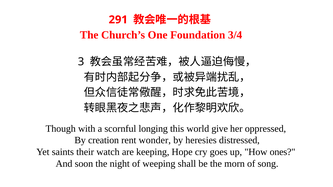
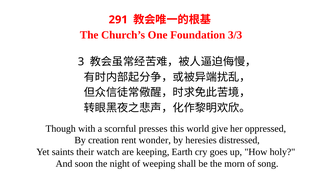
3/4: 3/4 -> 3/3
longing: longing -> presses
Hope: Hope -> Earth
ones: ones -> holy
